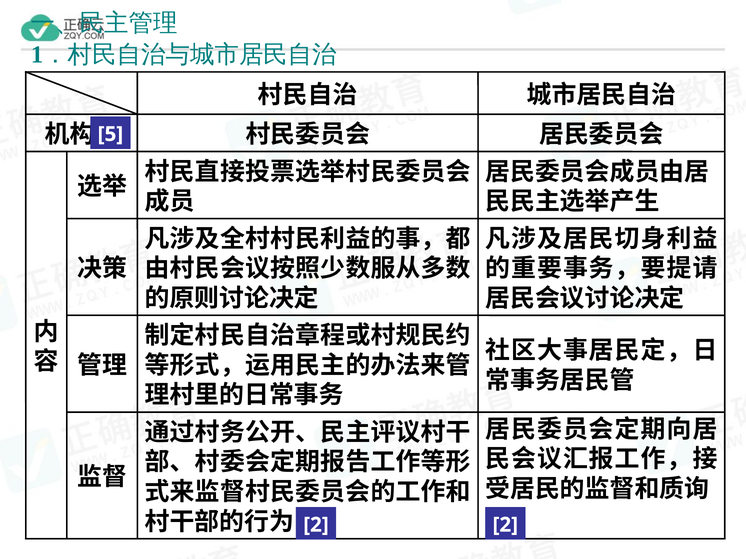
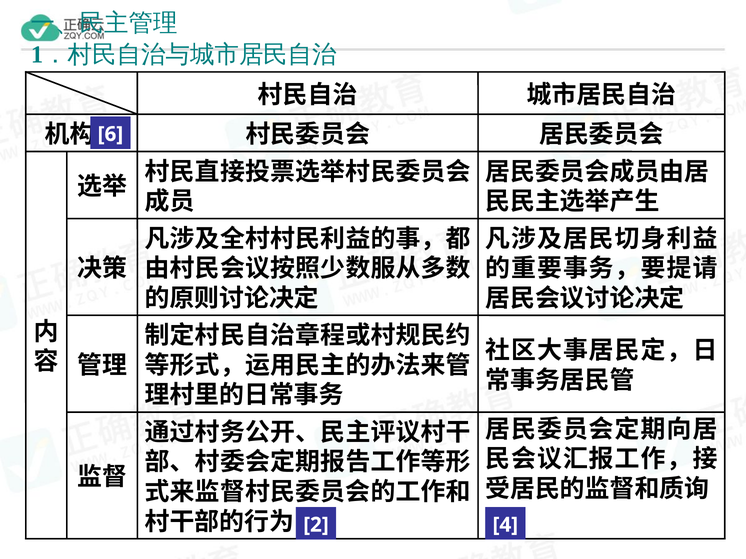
5: 5 -> 6
2 2: 2 -> 4
